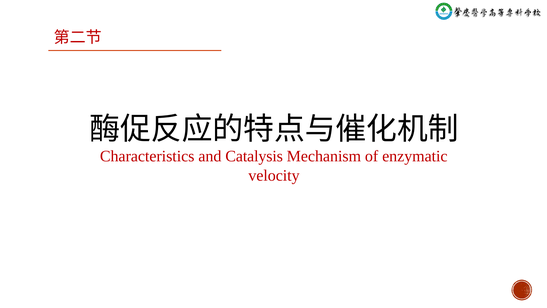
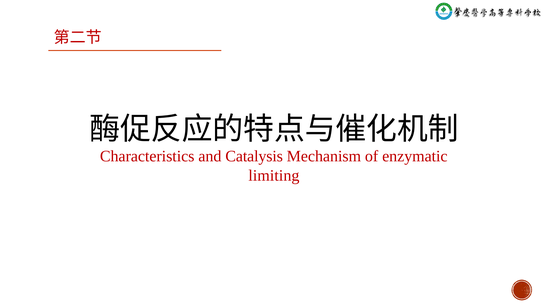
velocity: velocity -> limiting
